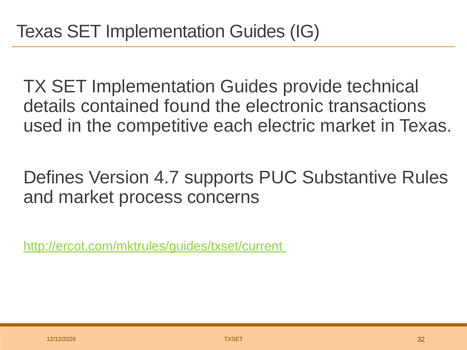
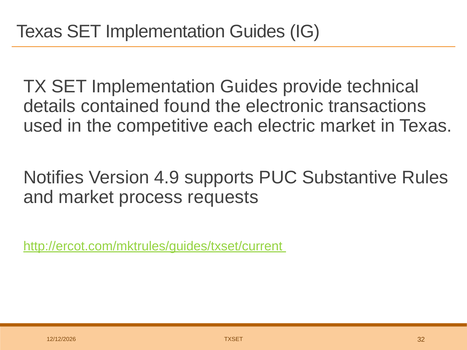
Defines: Defines -> Notifies
4.7: 4.7 -> 4.9
concerns: concerns -> requests
